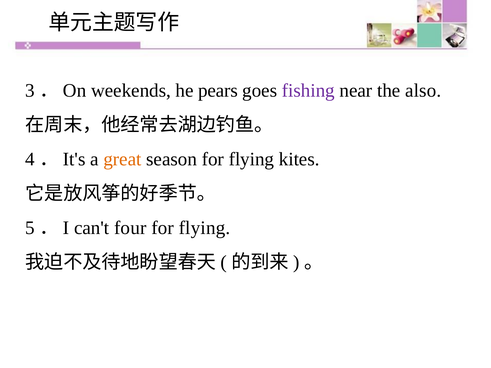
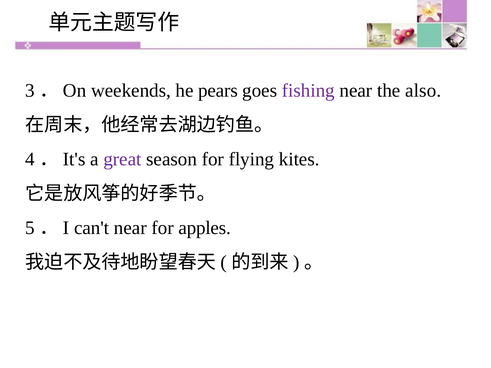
great colour: orange -> purple
can't four: four -> near
flying at (205, 228): flying -> apples
